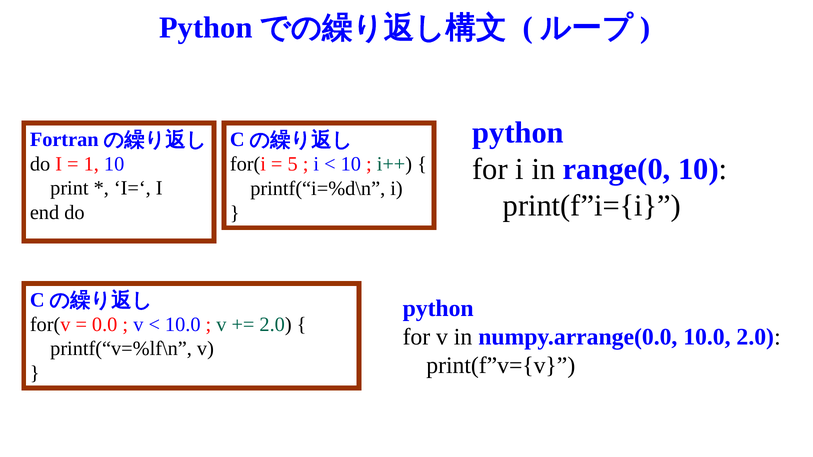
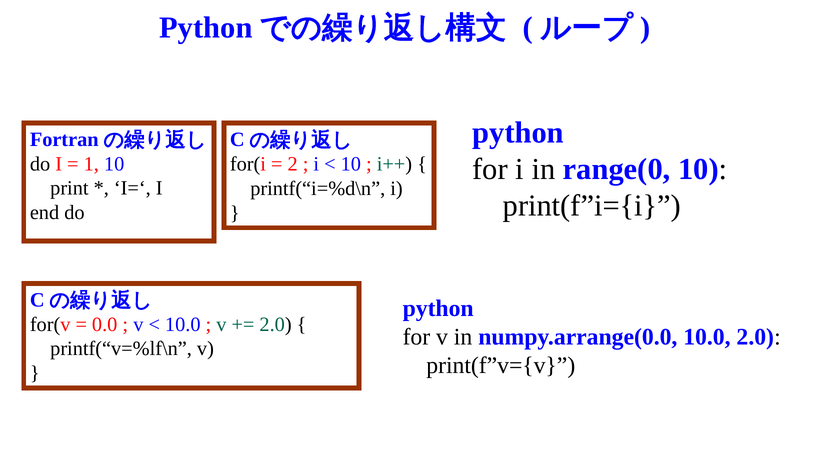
5: 5 -> 2
